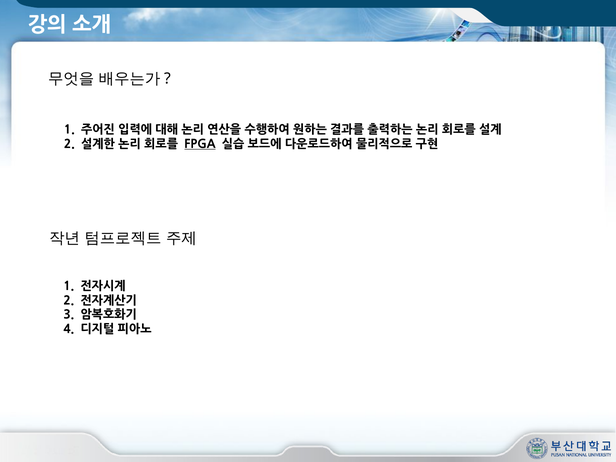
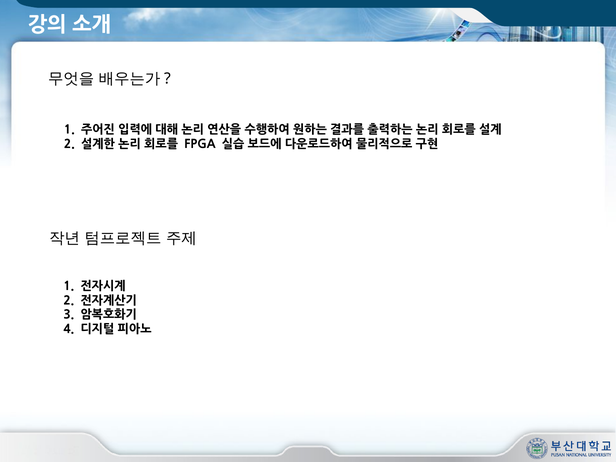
FPGA underline: present -> none
